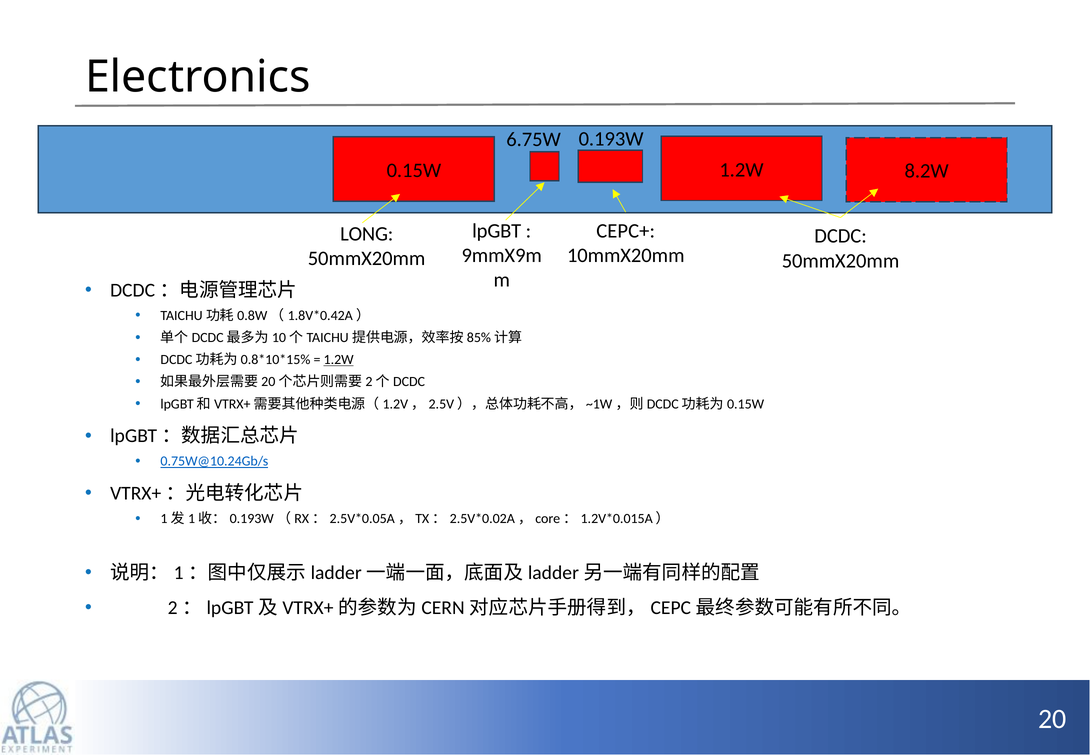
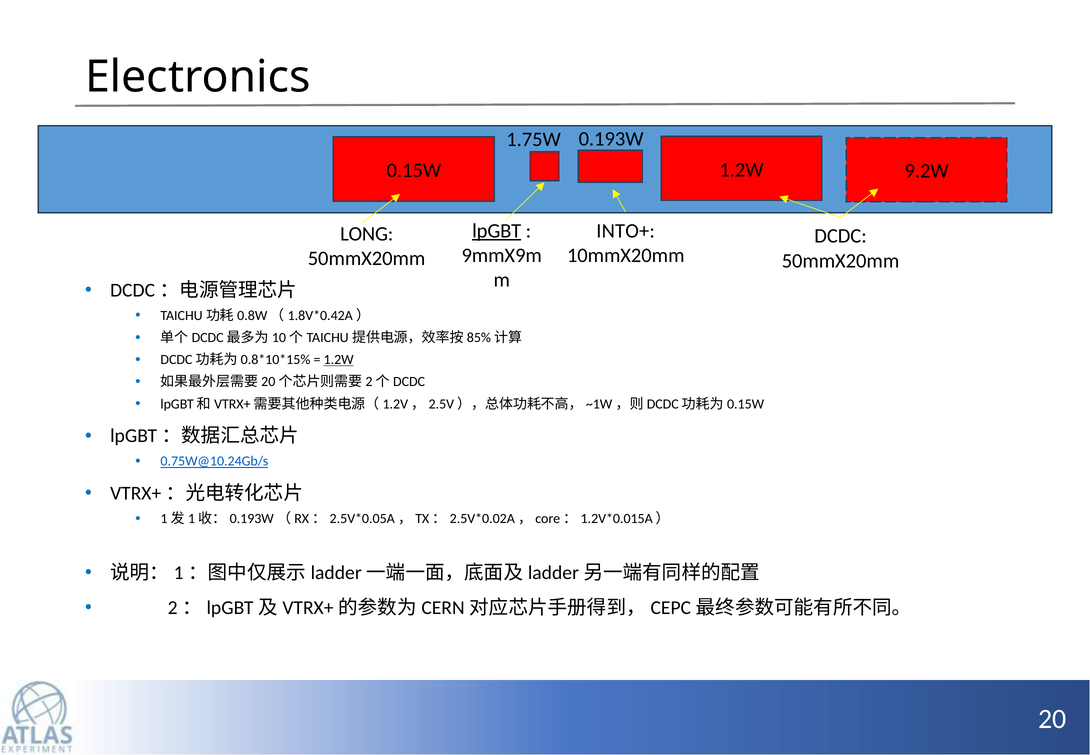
6.75W: 6.75W -> 1.75W
8.2W: 8.2W -> 9.2W
lpGBT underline: none -> present
CEPC+: CEPC+ -> INTO+
